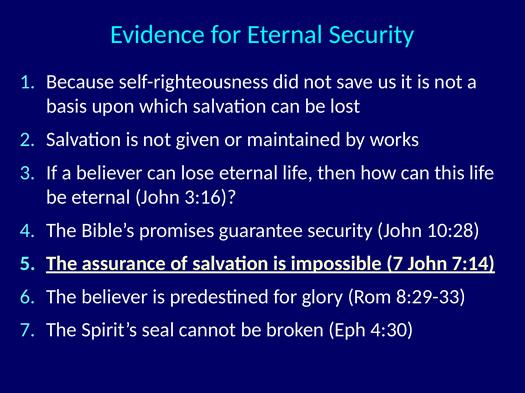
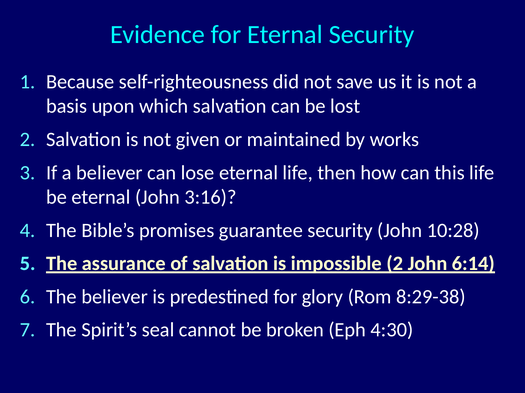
impossible 7: 7 -> 2
7:14: 7:14 -> 6:14
8:29-33: 8:29-33 -> 8:29-38
